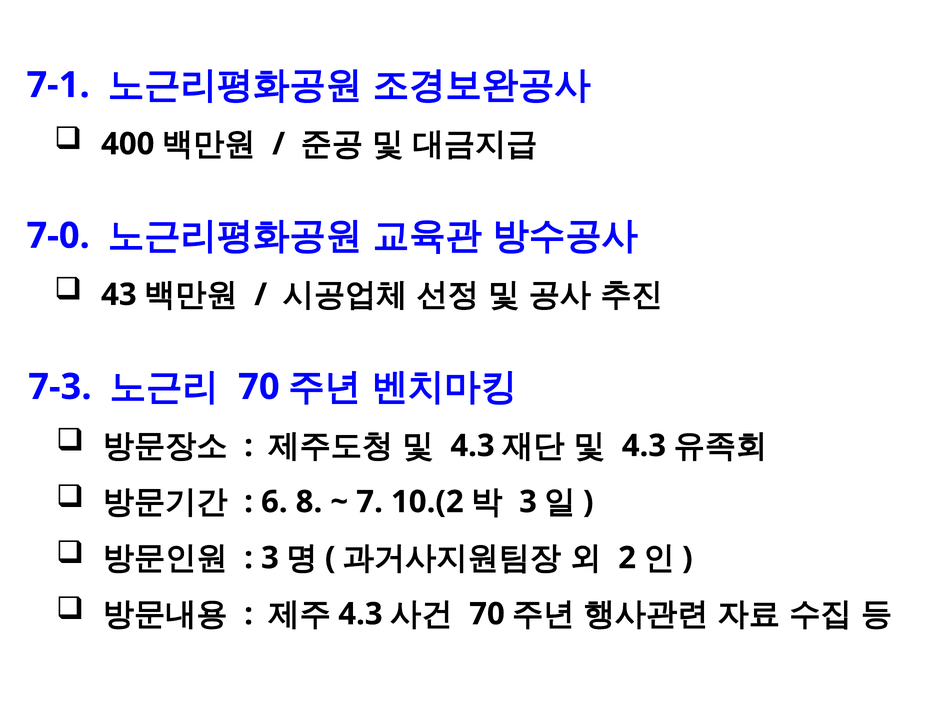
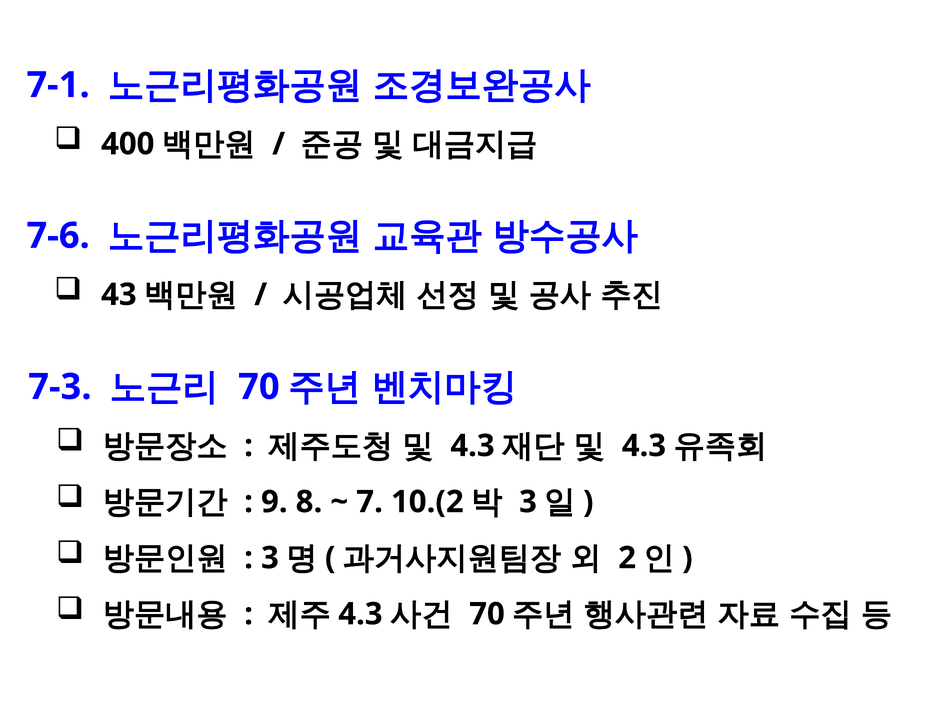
7-0: 7-0 -> 7-6
6: 6 -> 9
